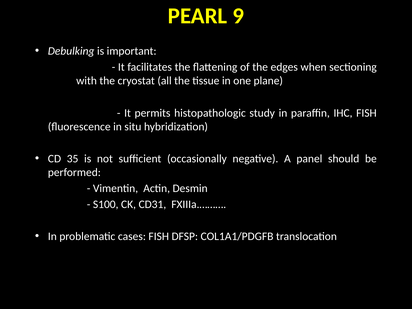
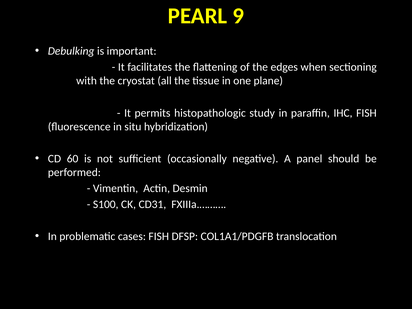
35: 35 -> 60
